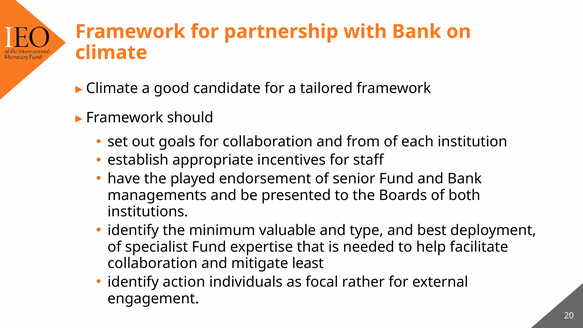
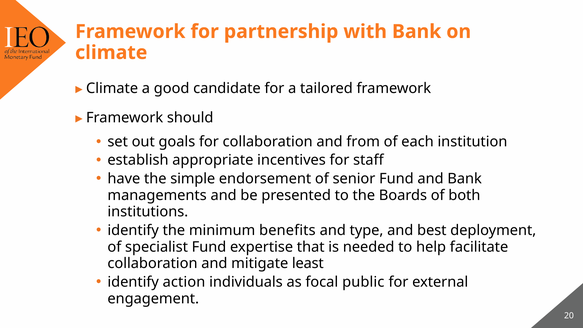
played: played -> simple
valuable: valuable -> benefits
rather: rather -> public
